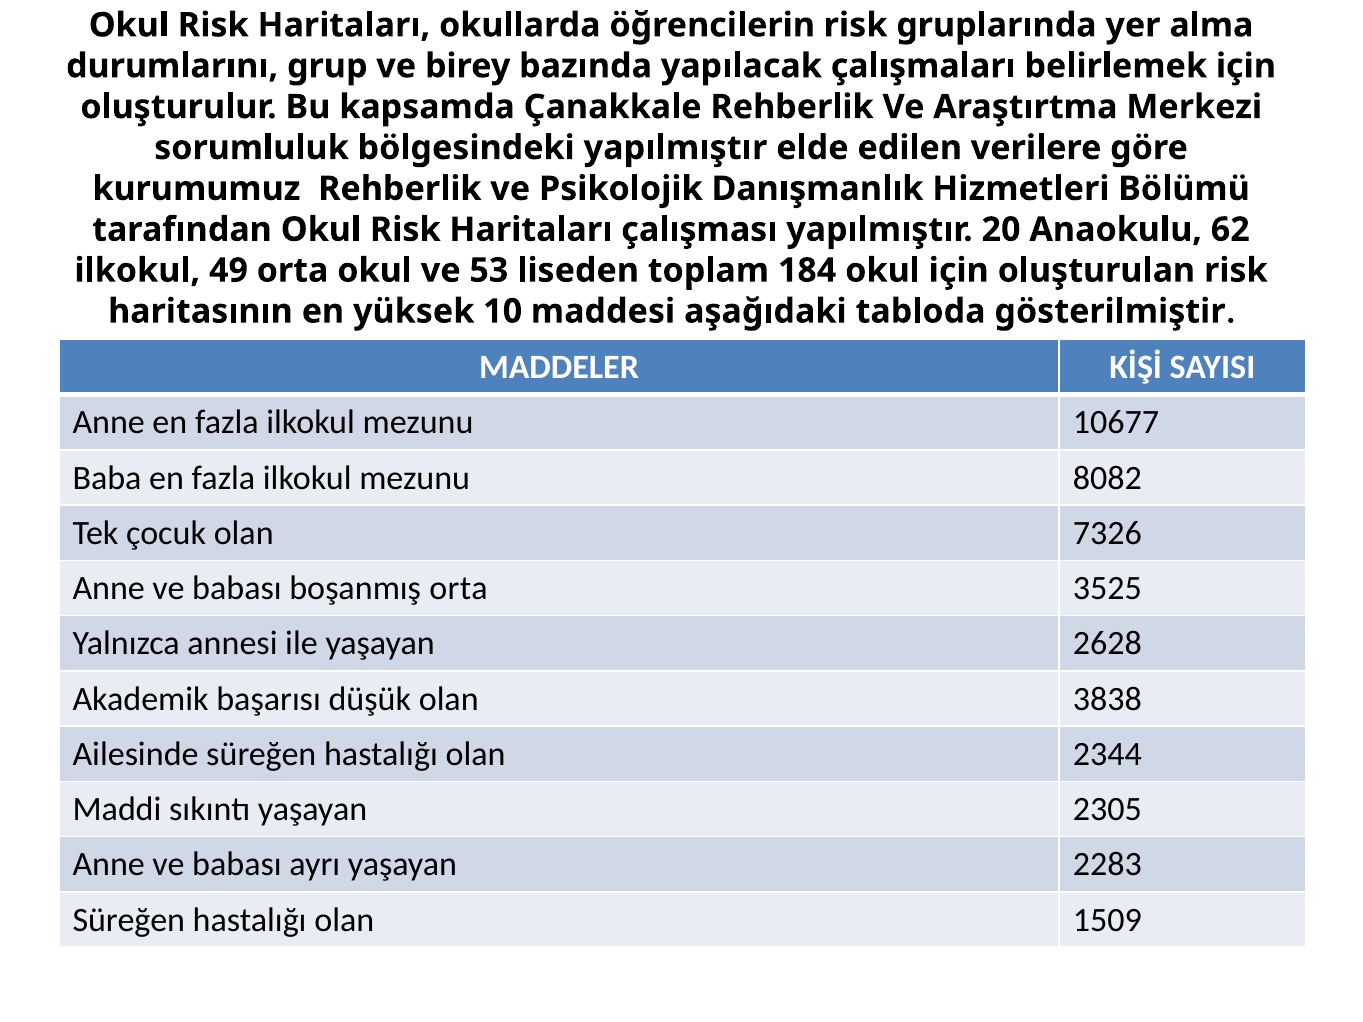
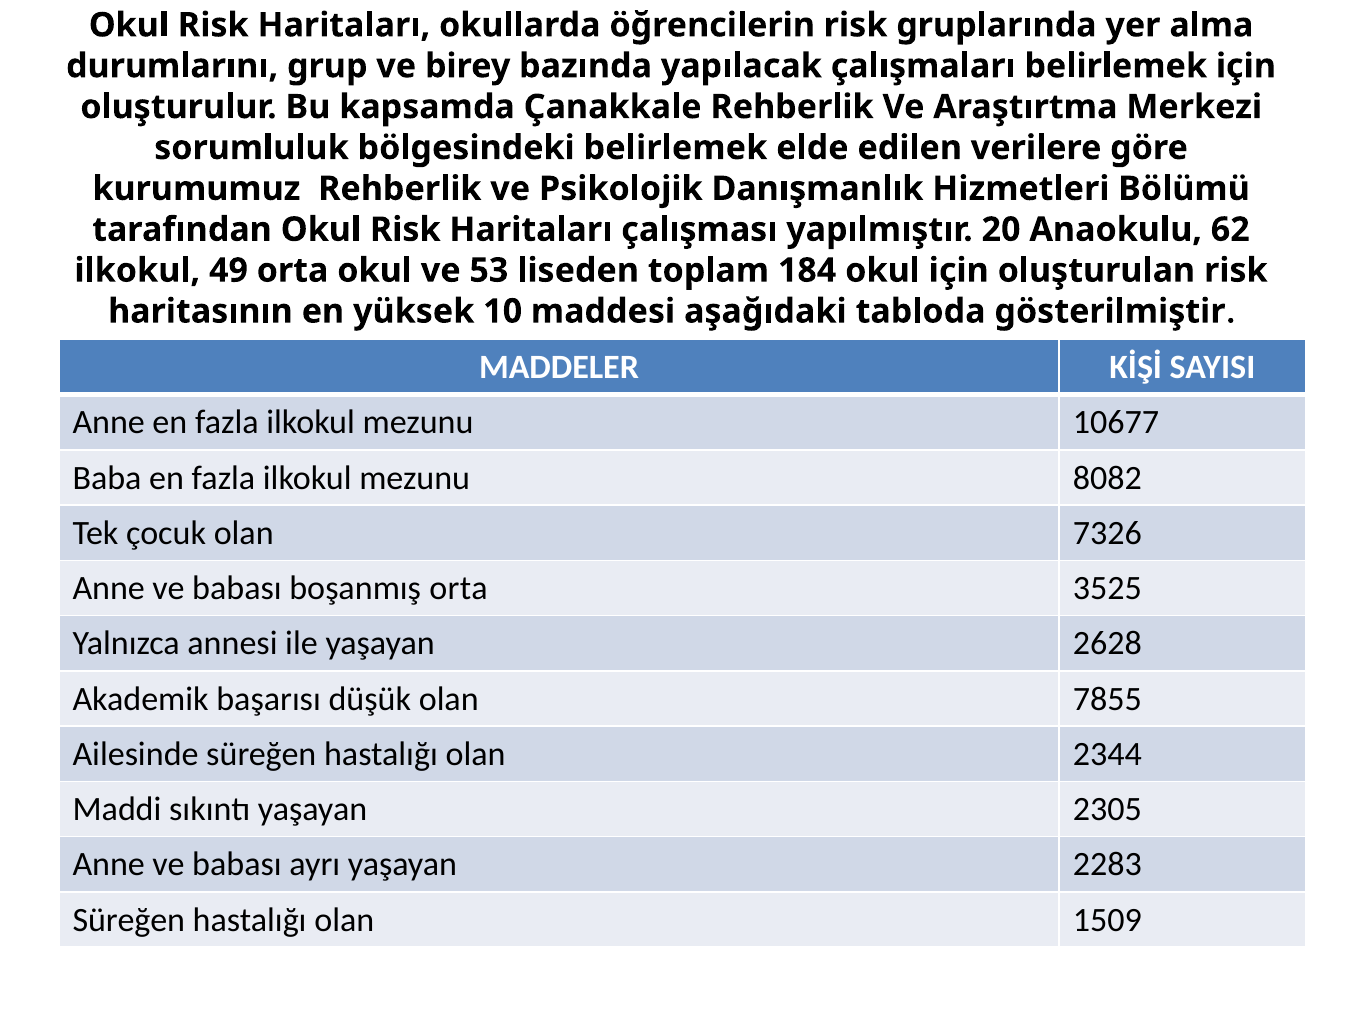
bölgesindeki yapılmıştır: yapılmıştır -> belirlemek
3838: 3838 -> 7855
